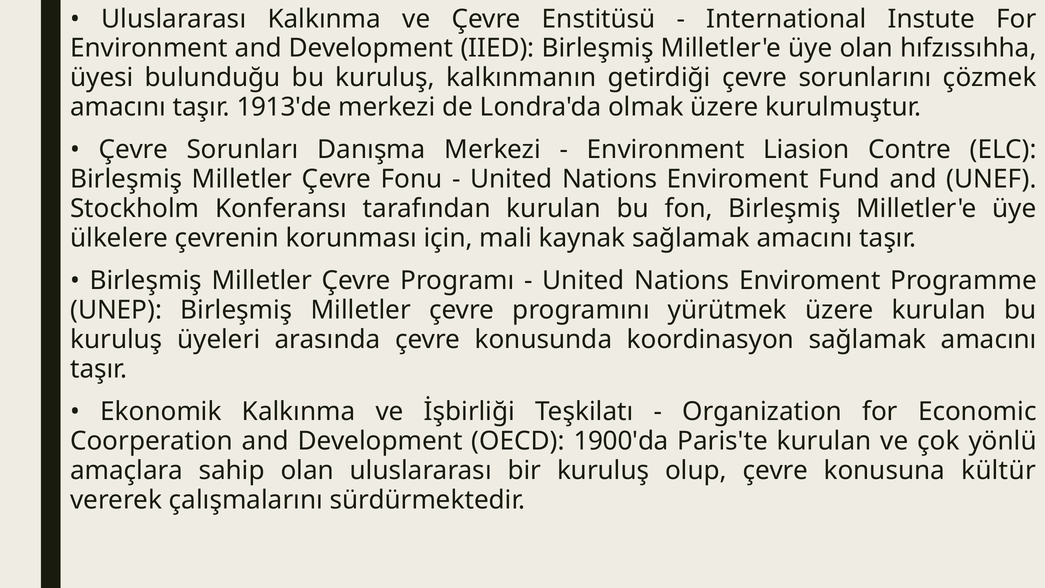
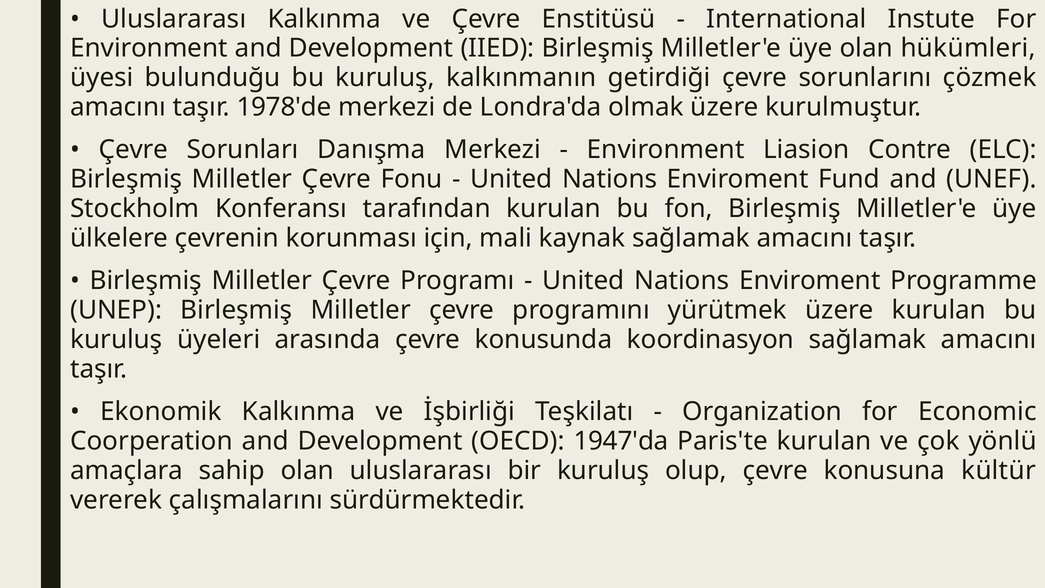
hıfzıssıhha: hıfzıssıhha -> hükümleri
1913'de: 1913'de -> 1978'de
1900'da: 1900'da -> 1947'da
